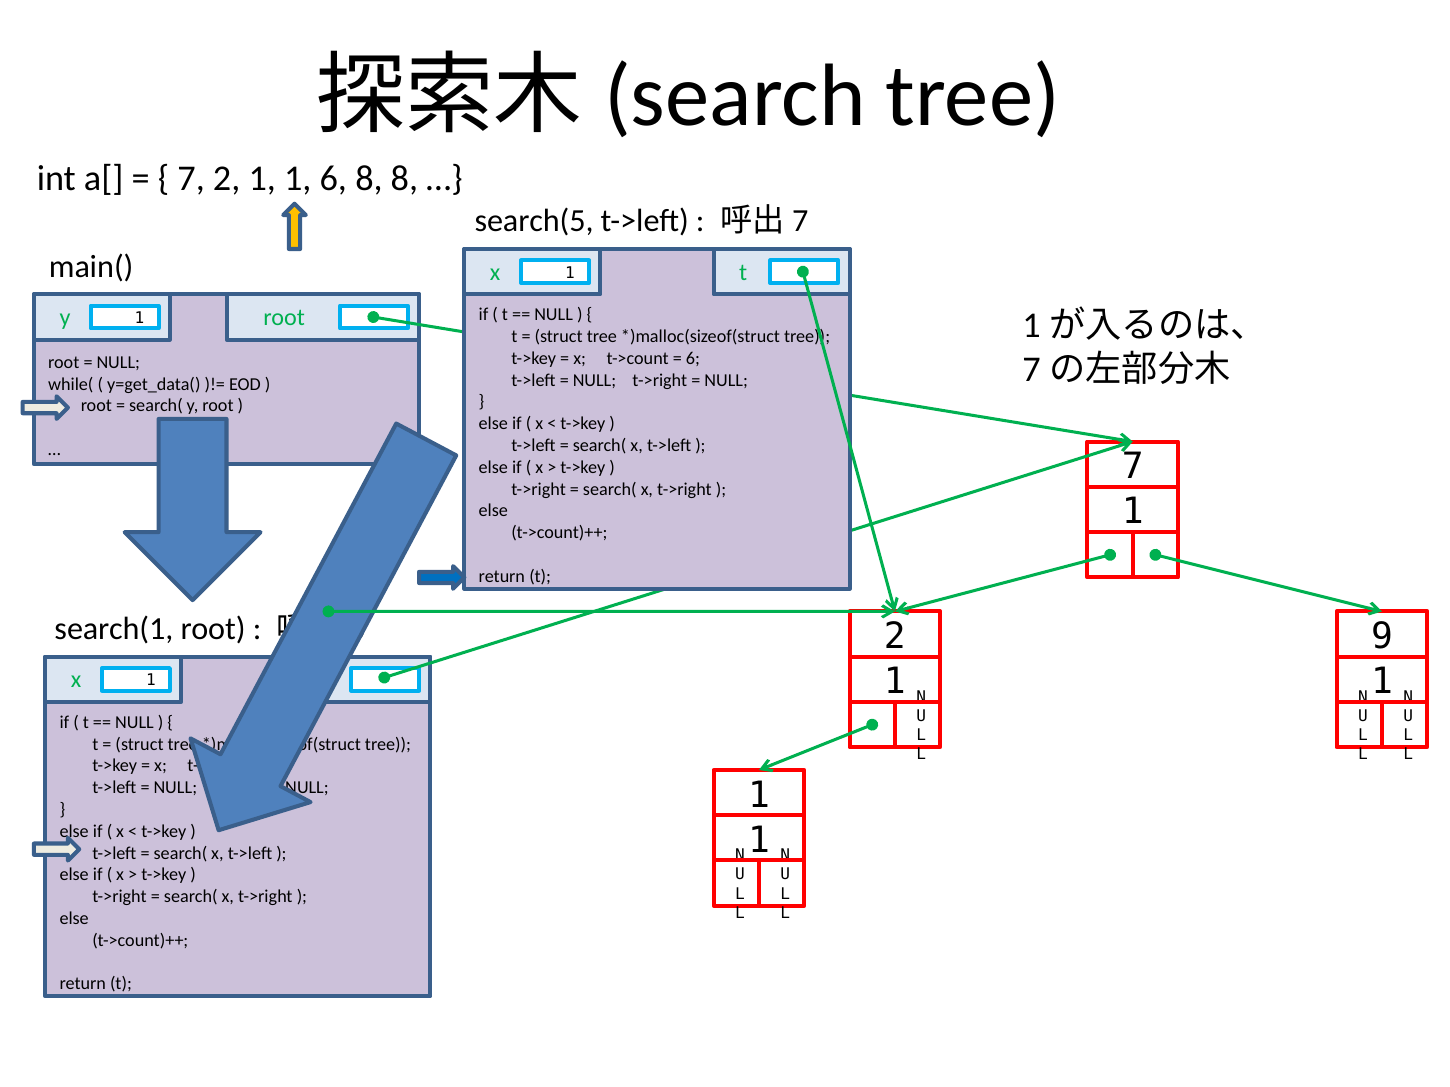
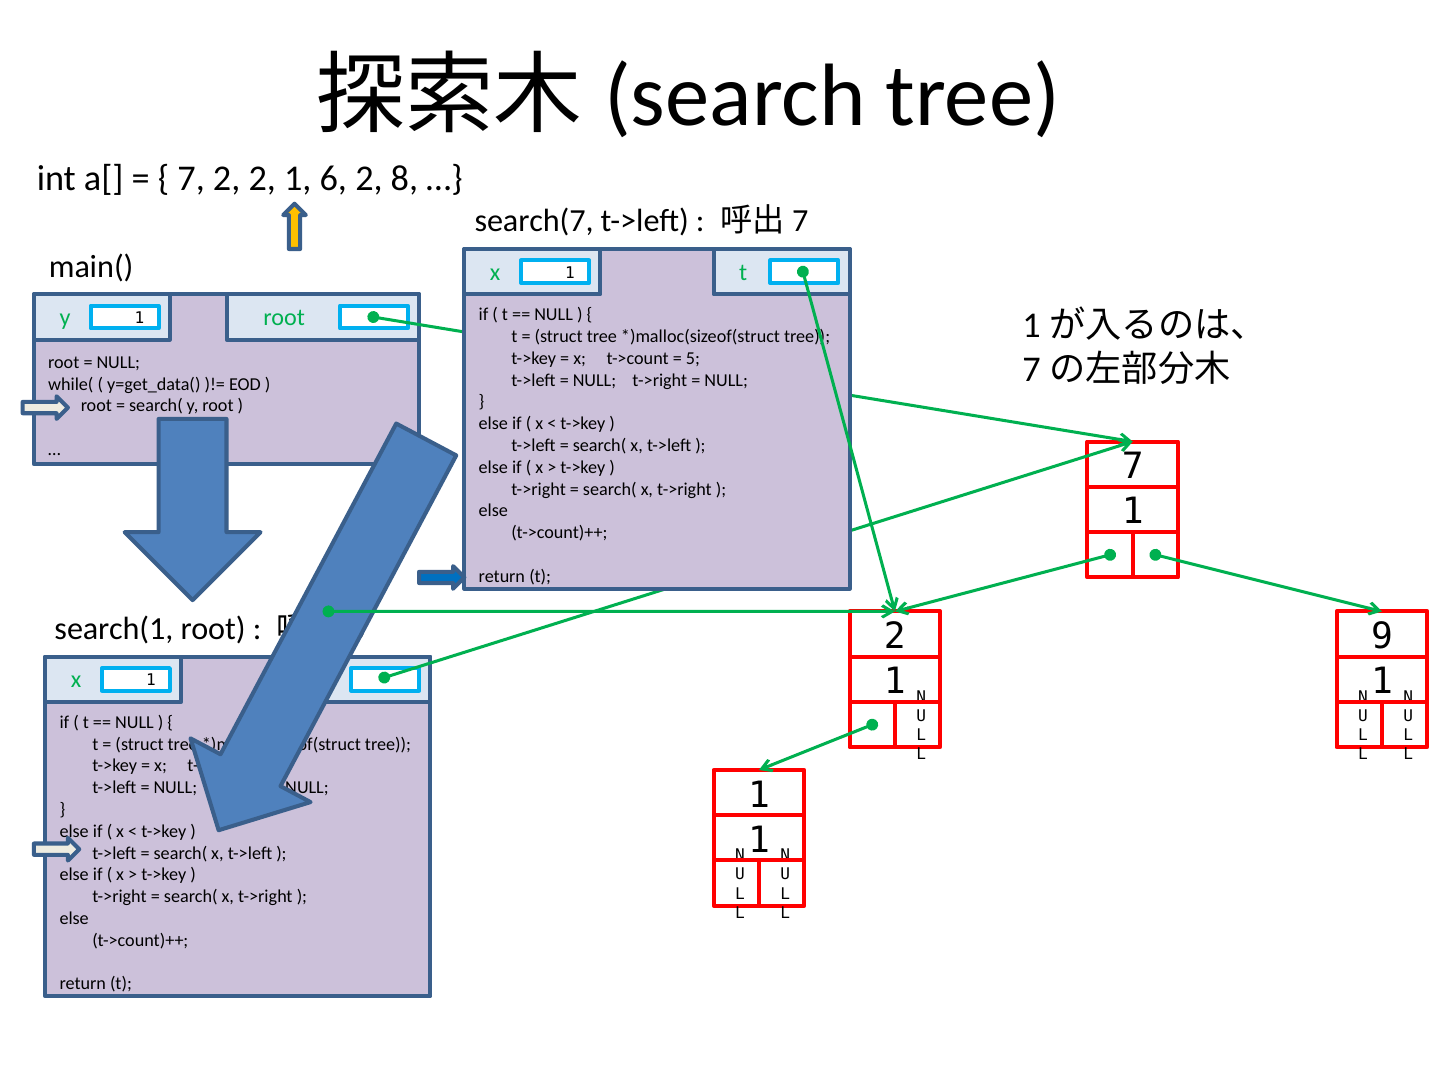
2 1: 1 -> 2
6 8: 8 -> 2
search(5: search(5 -> search(7
6 at (693, 359): 6 -> 5
